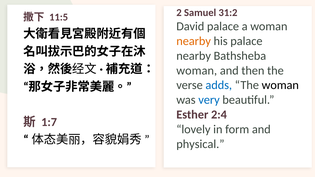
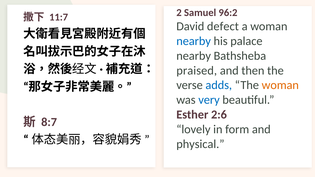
31:2: 31:2 -> 96:2
11:5: 11:5 -> 11:7
David palace: palace -> defect
nearby at (194, 41) colour: orange -> blue
woman at (197, 71): woman -> praised
woman at (280, 85) colour: black -> orange
2:4: 2:4 -> 2:6
1:7: 1:7 -> 8:7
